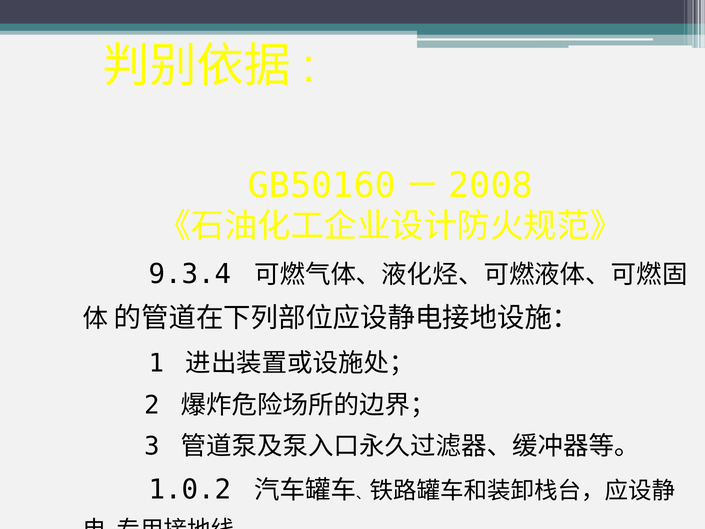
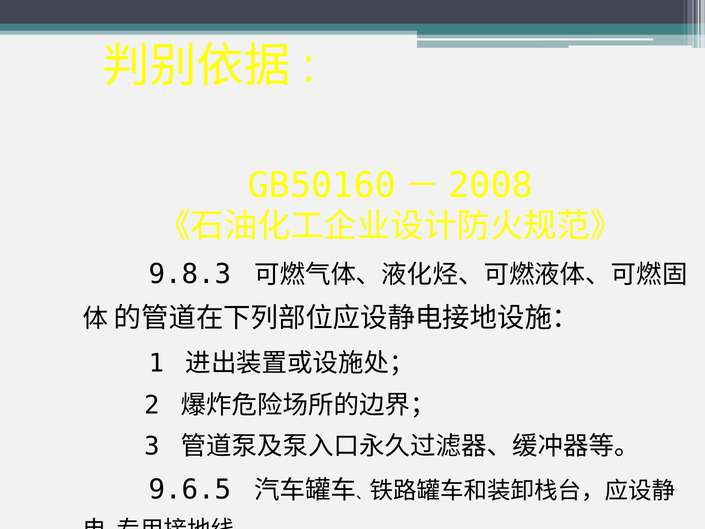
9.3.4: 9.3.4 -> 9.8.3
1.0.2: 1.0.2 -> 9.6.5
